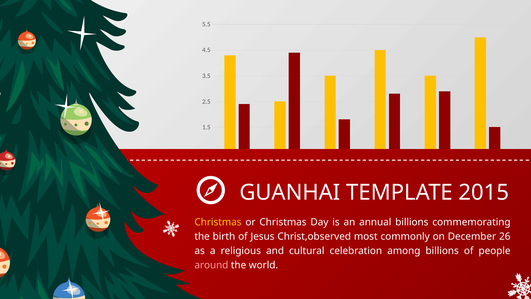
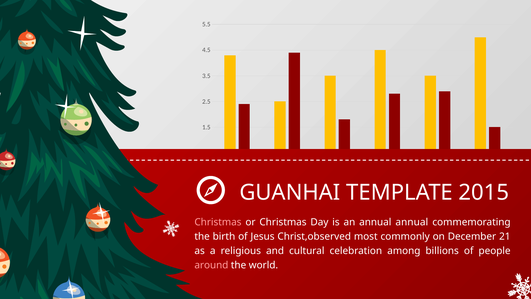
Christmas at (218, 222) colour: yellow -> pink
annual billions: billions -> annual
26: 26 -> 21
